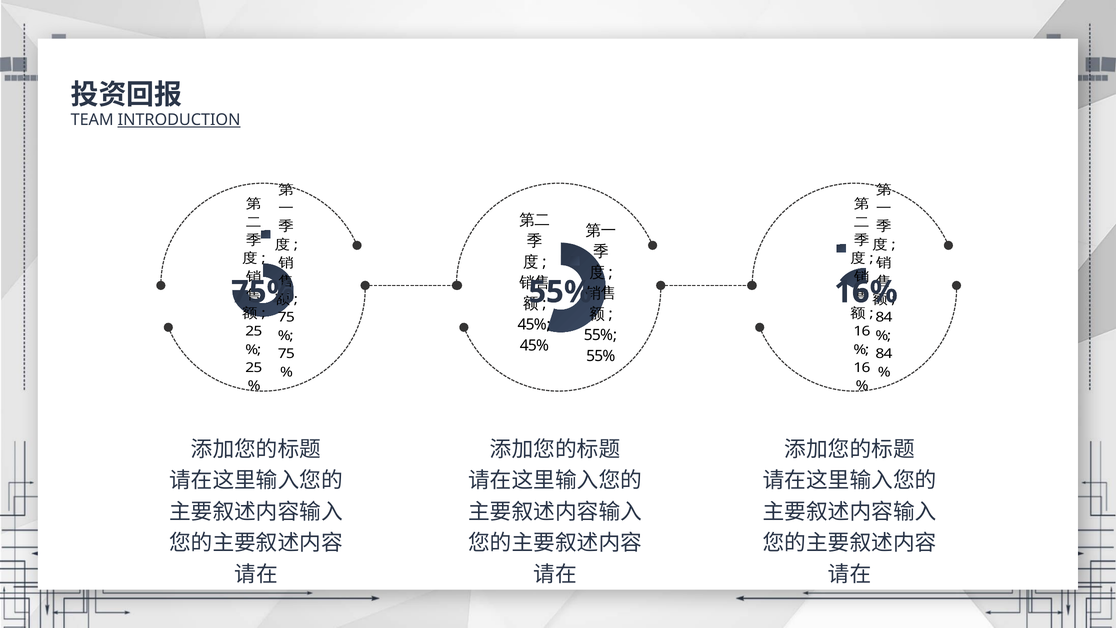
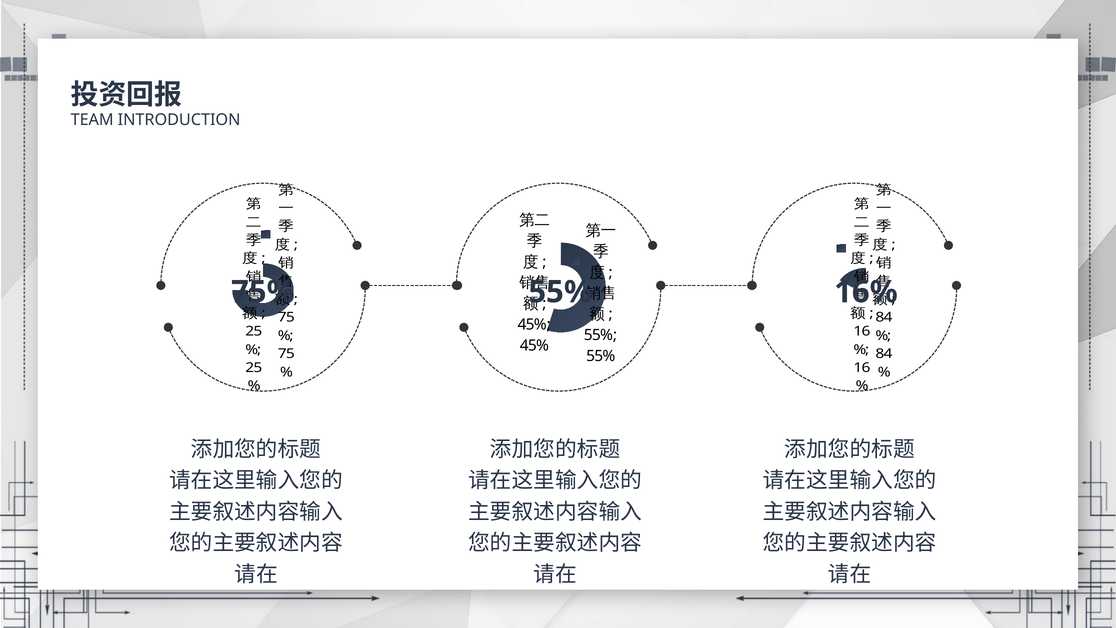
INTRODUCTION underline: present -> none
